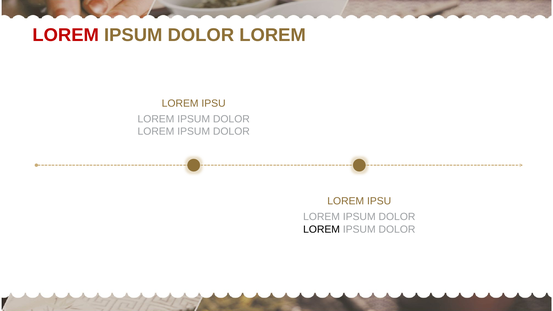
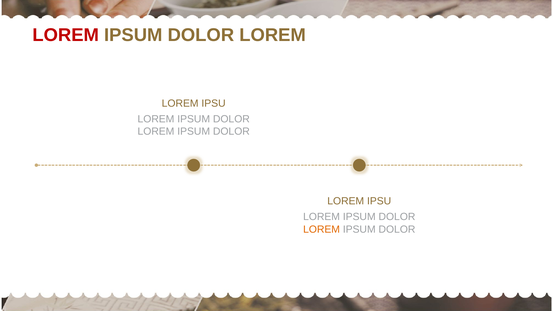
LOREM at (322, 229) colour: black -> orange
